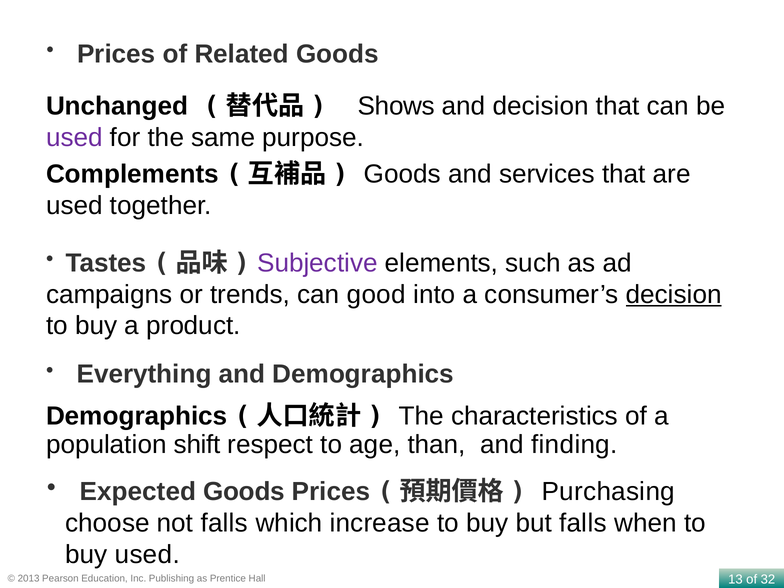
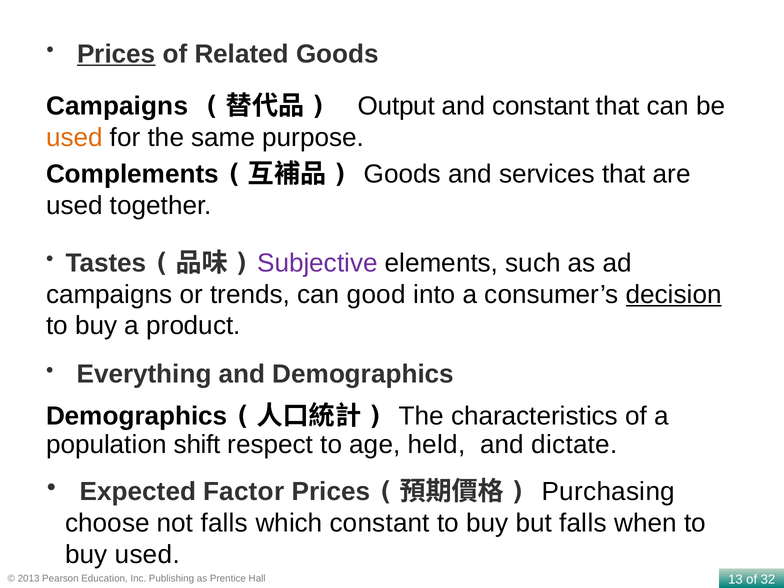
Prices at (116, 54) underline: none -> present
Unchanged at (117, 106): Unchanged -> Campaigns
Shows: Shows -> Output
and decision: decision -> constant
used at (74, 138) colour: purple -> orange
than: than -> held
finding: finding -> dictate
Expected Goods: Goods -> Factor
which increase: increase -> constant
